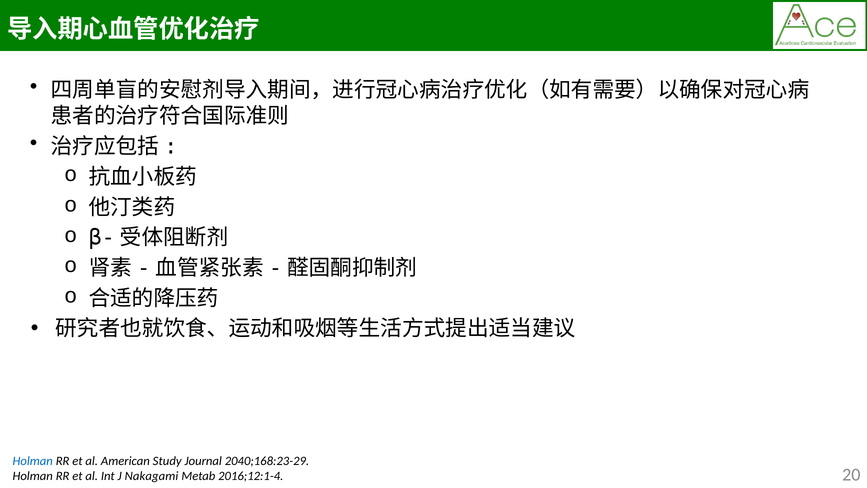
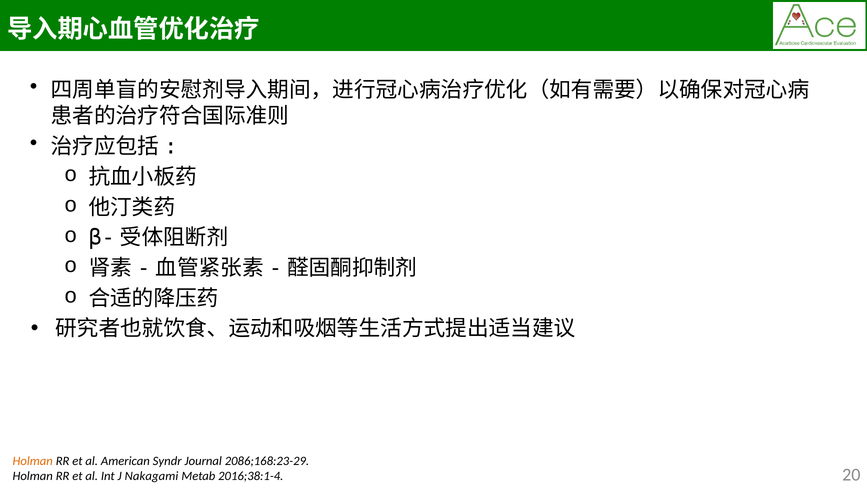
Holman at (33, 461) colour: blue -> orange
Study: Study -> Syndr
2040;168:23-29: 2040;168:23-29 -> 2086;168:23-29
2016;12:1-4: 2016;12:1-4 -> 2016;38:1-4
